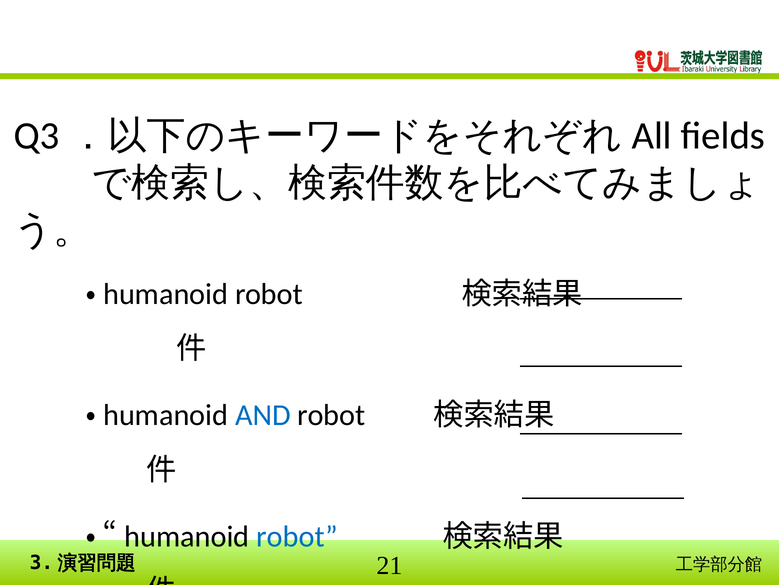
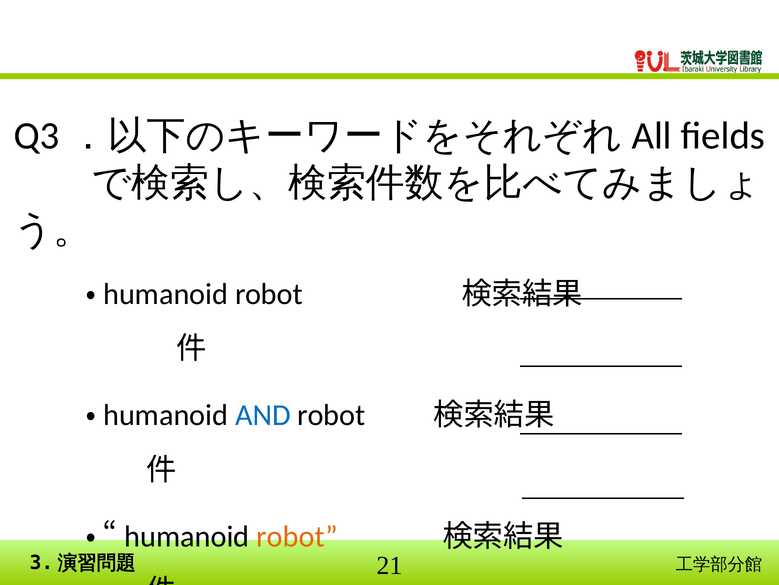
robot at (297, 536) colour: blue -> orange
